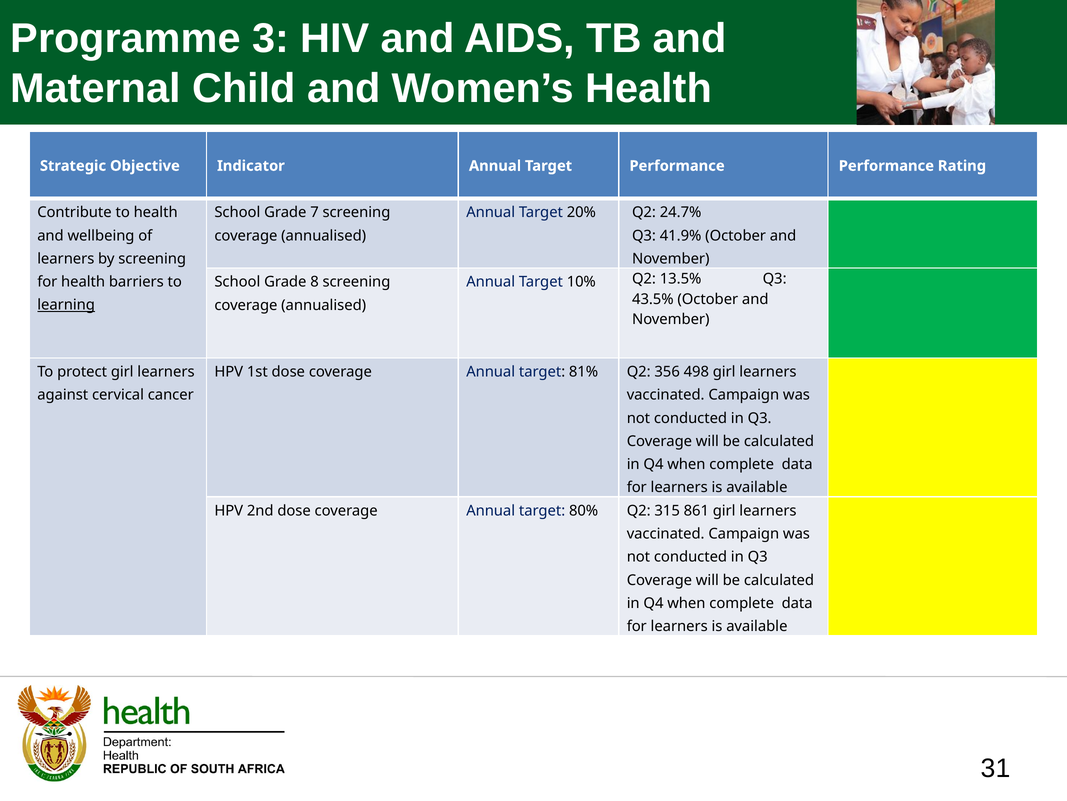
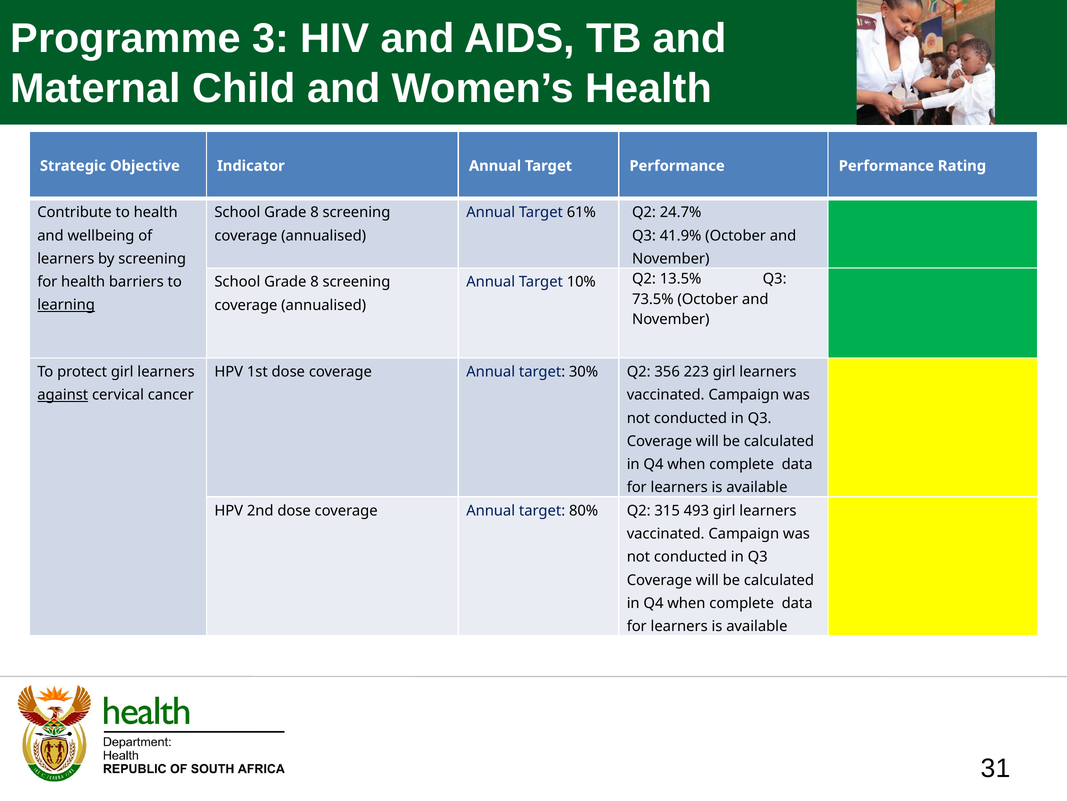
7 at (315, 212): 7 -> 8
20%: 20% -> 61%
43.5%: 43.5% -> 73.5%
81%: 81% -> 30%
498: 498 -> 223
against underline: none -> present
861: 861 -> 493
